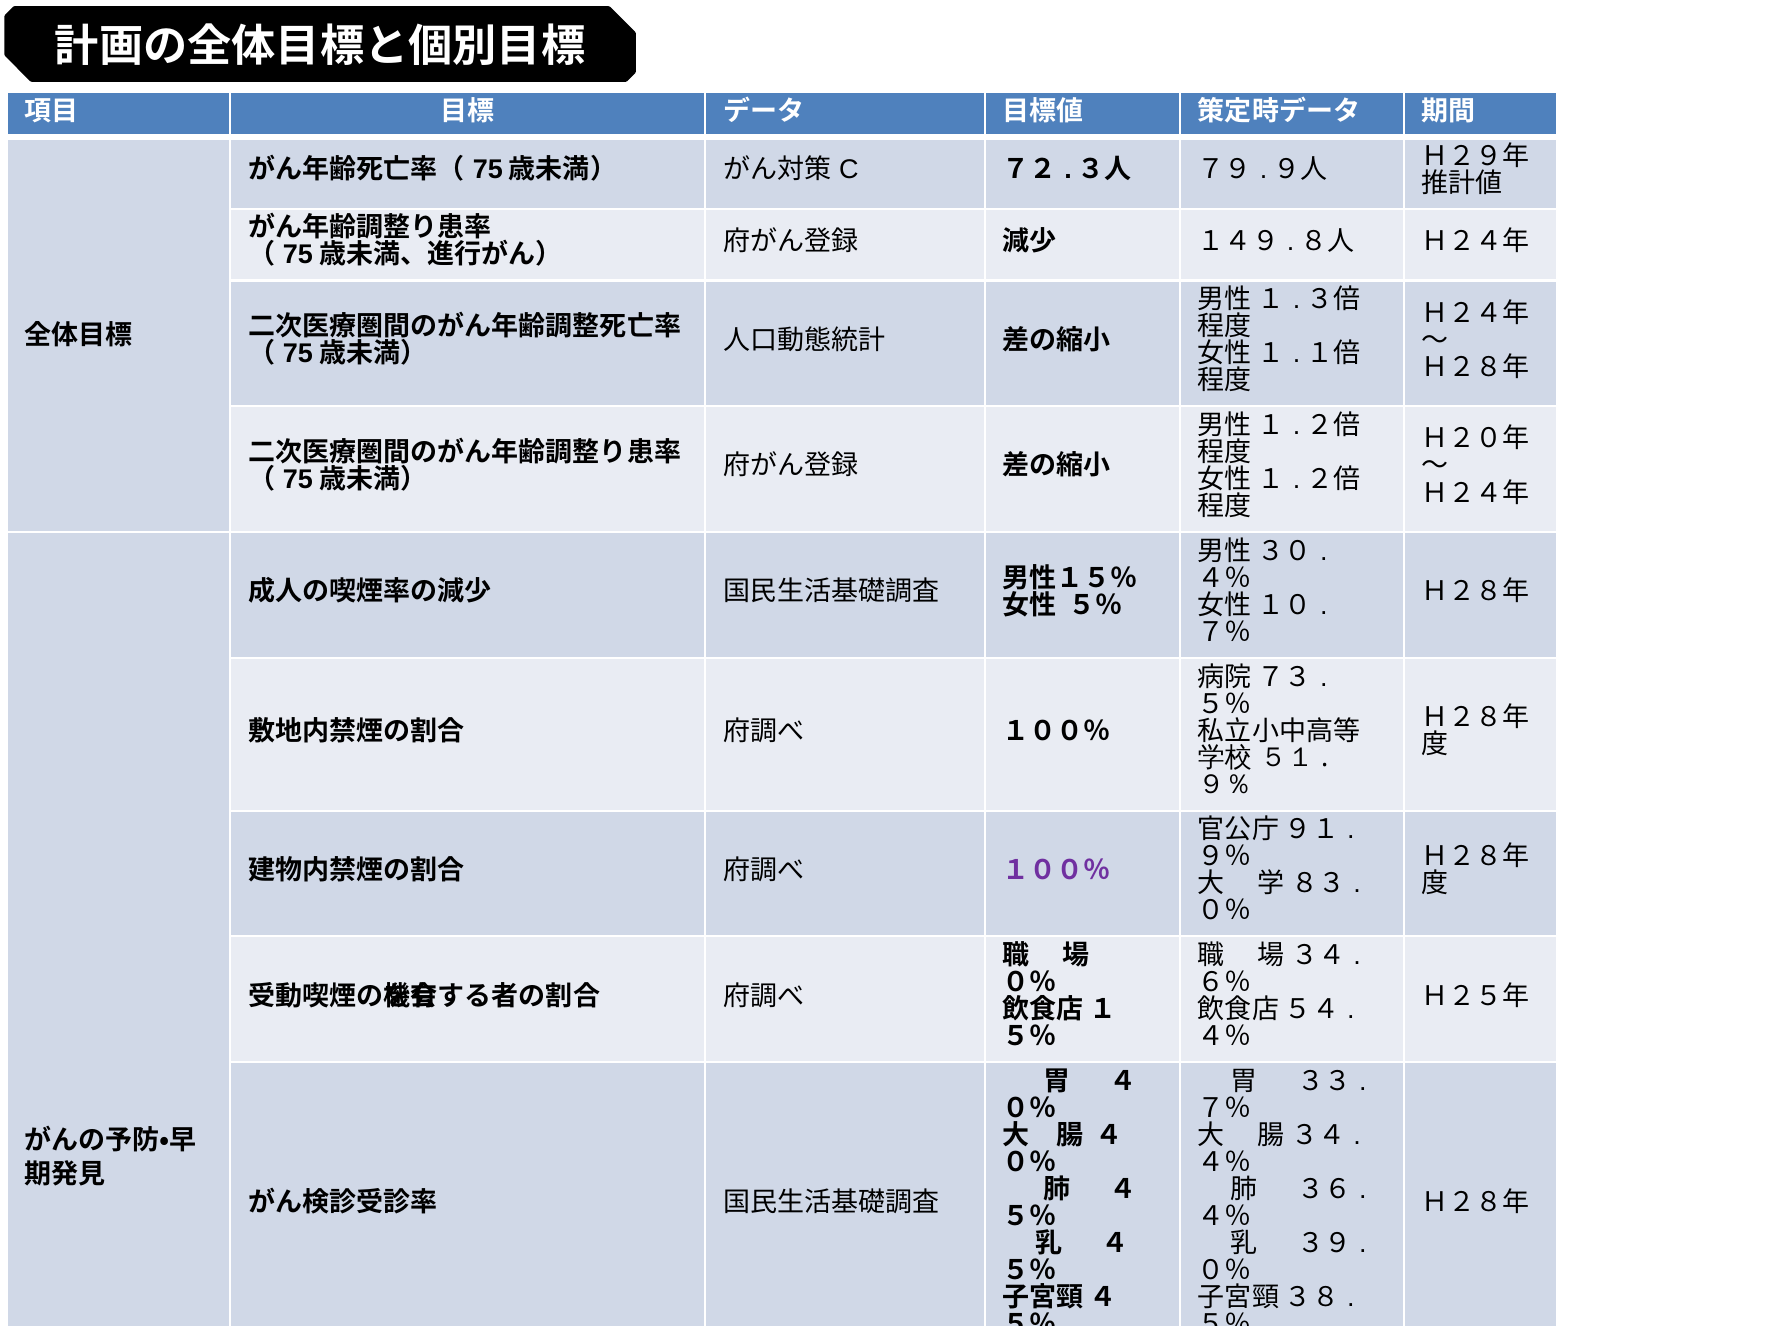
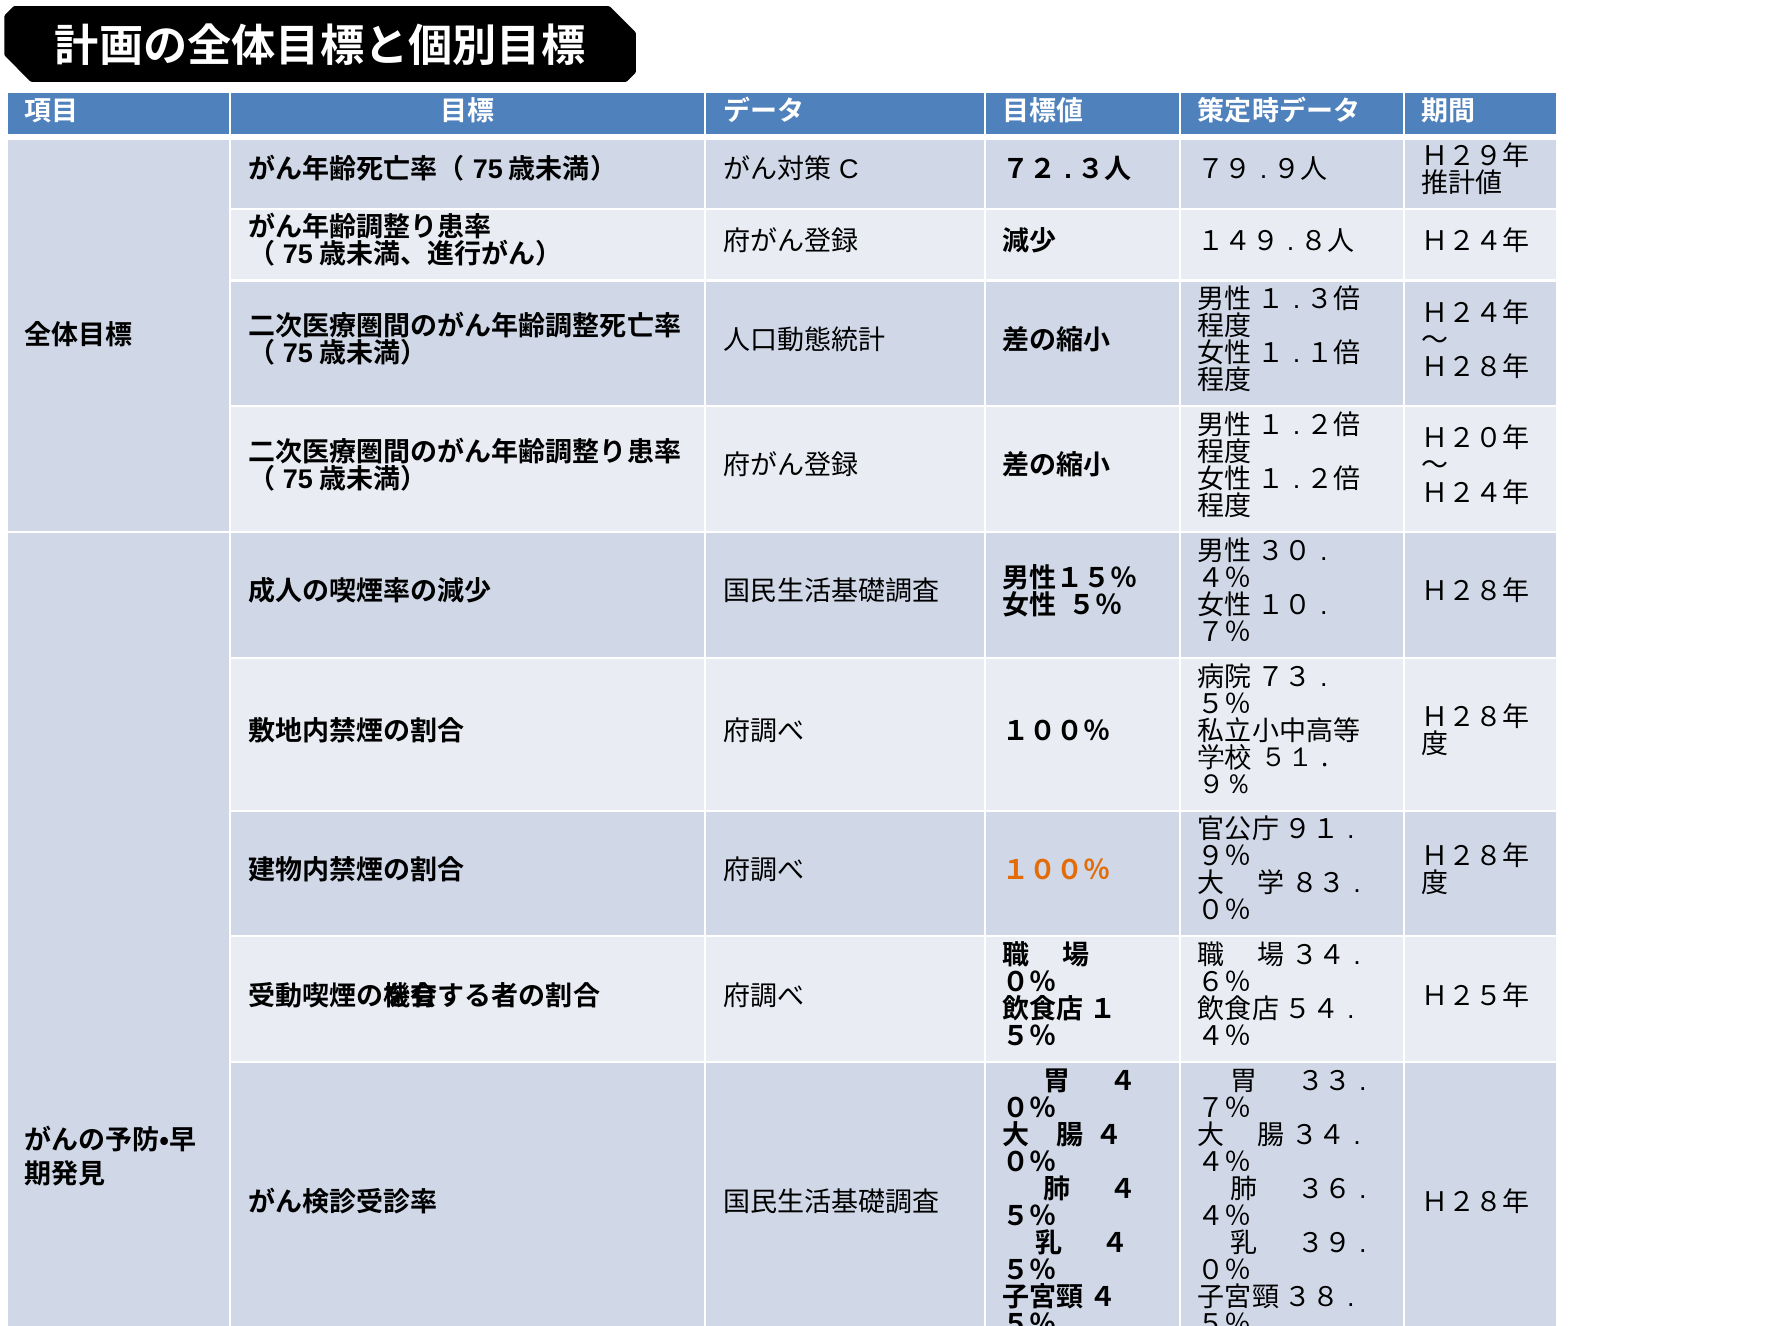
１００％ at (1056, 870) colour: purple -> orange
